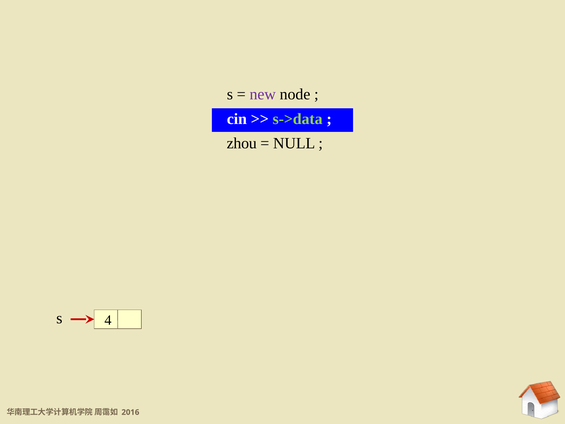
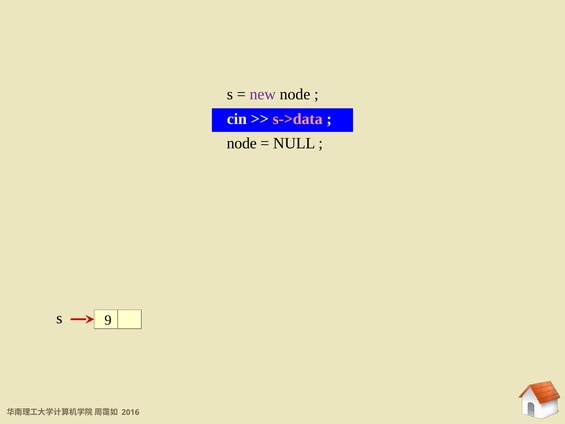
s->data colour: light green -> pink
zhou at (242, 143): zhou -> node
4: 4 -> 9
